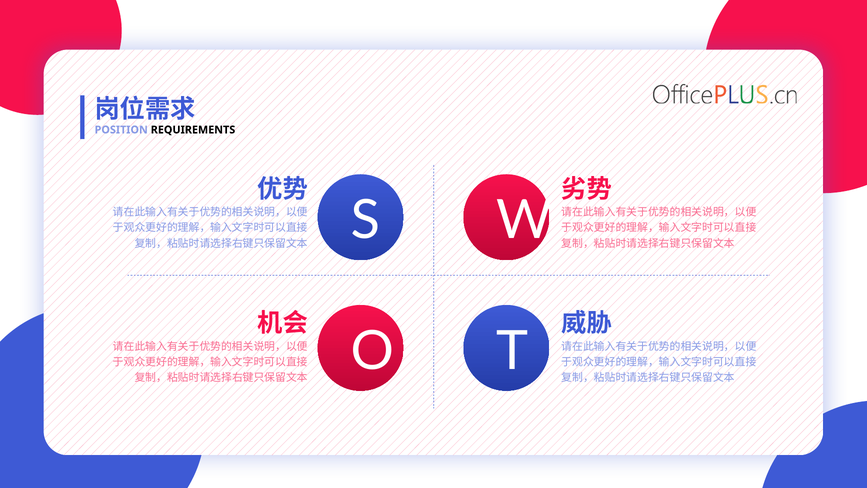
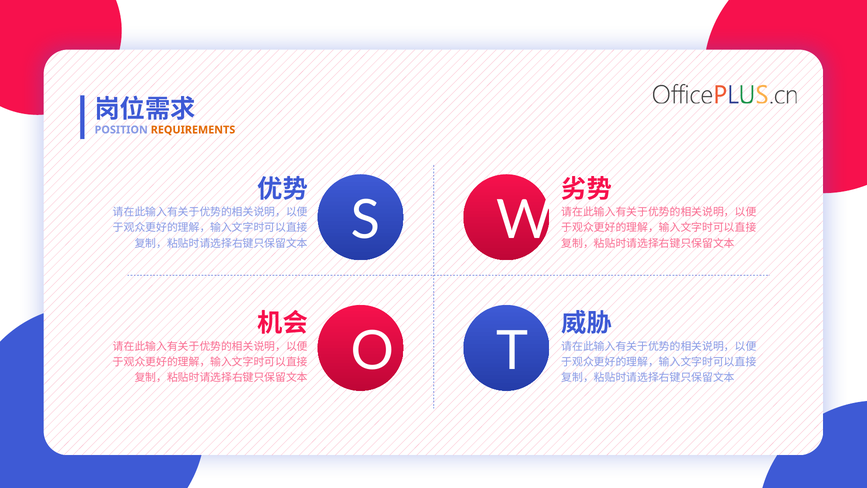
REQUIREMENTS colour: black -> orange
